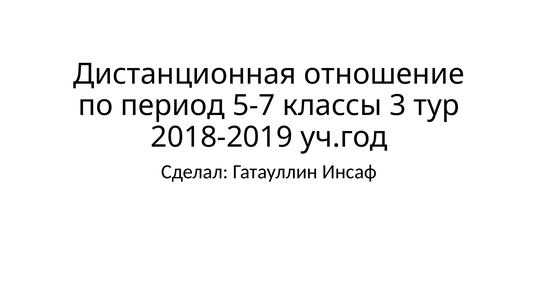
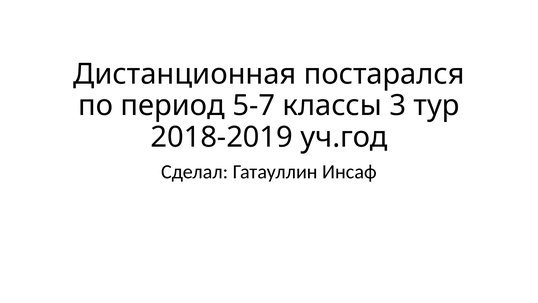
отношение: отношение -> постарался
